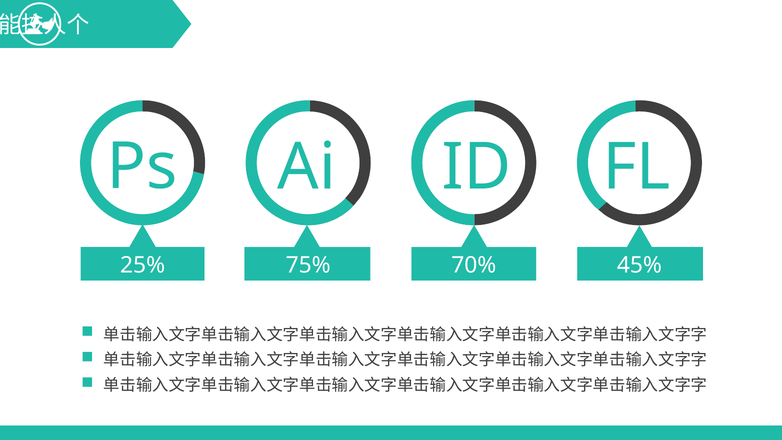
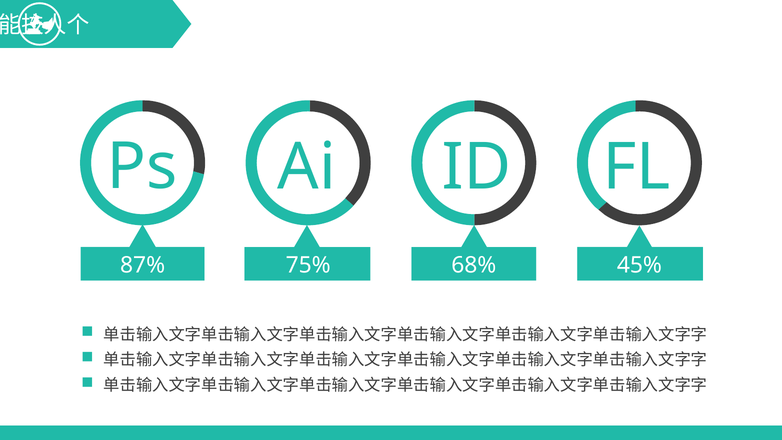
25%: 25% -> 87%
70%: 70% -> 68%
